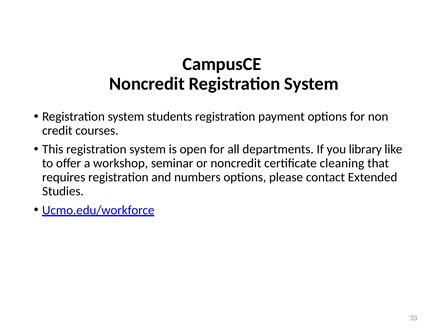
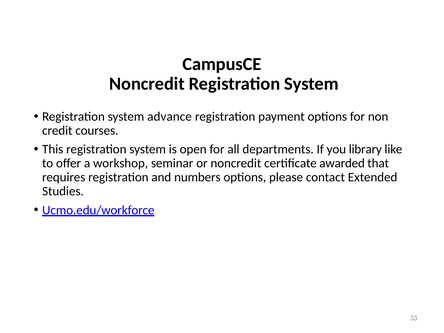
students: students -> advance
cleaning: cleaning -> awarded
